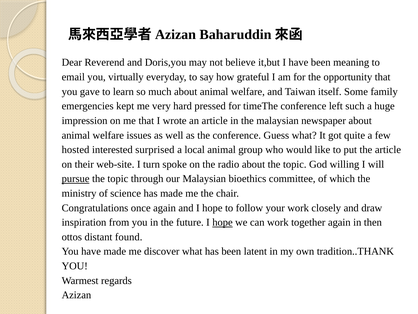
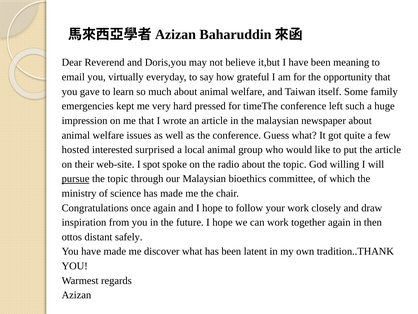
turn: turn -> spot
hope at (222, 222) underline: present -> none
found: found -> safely
